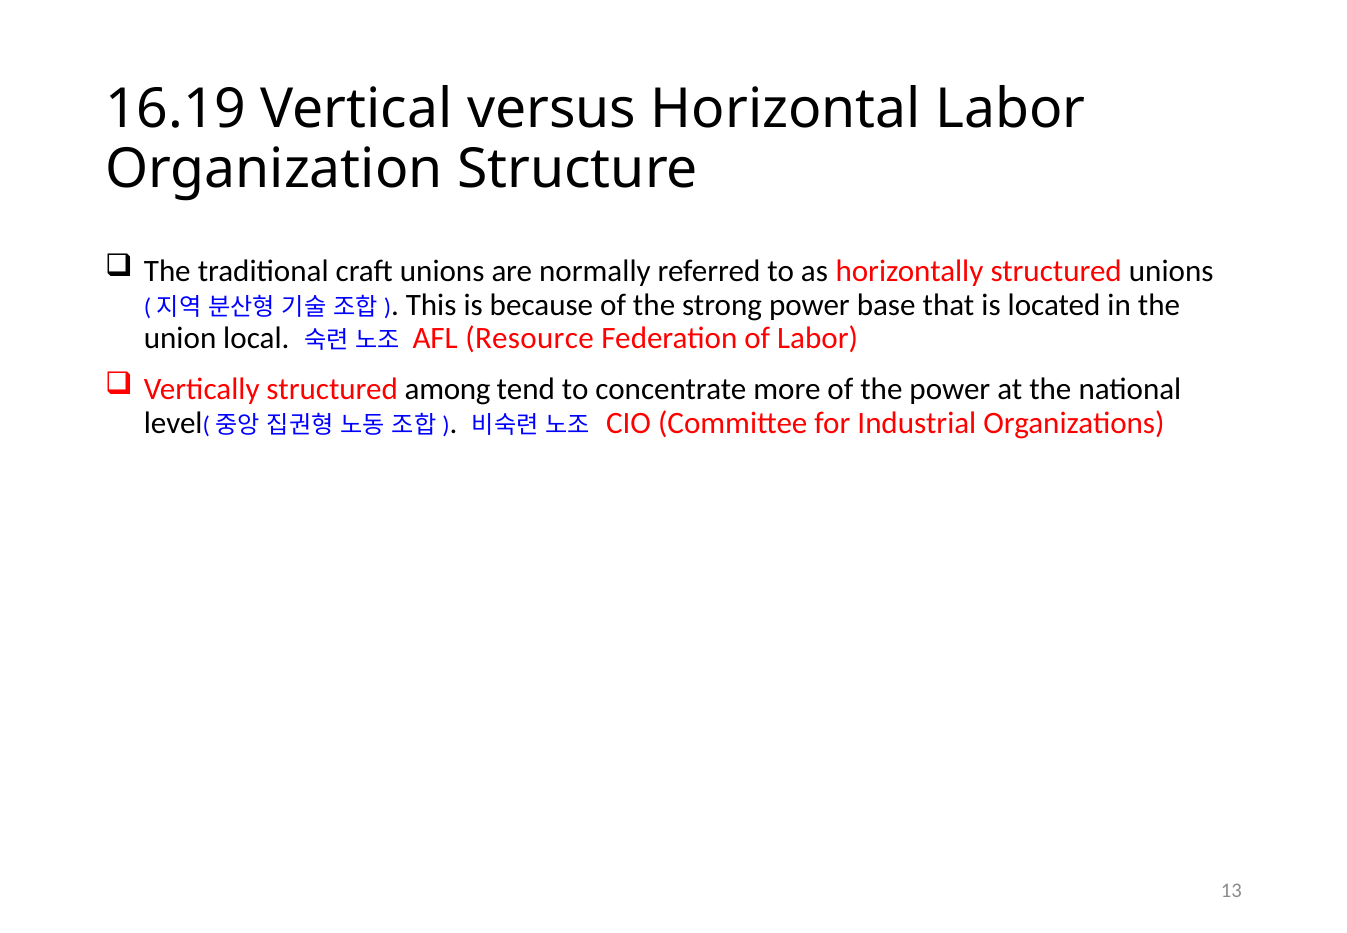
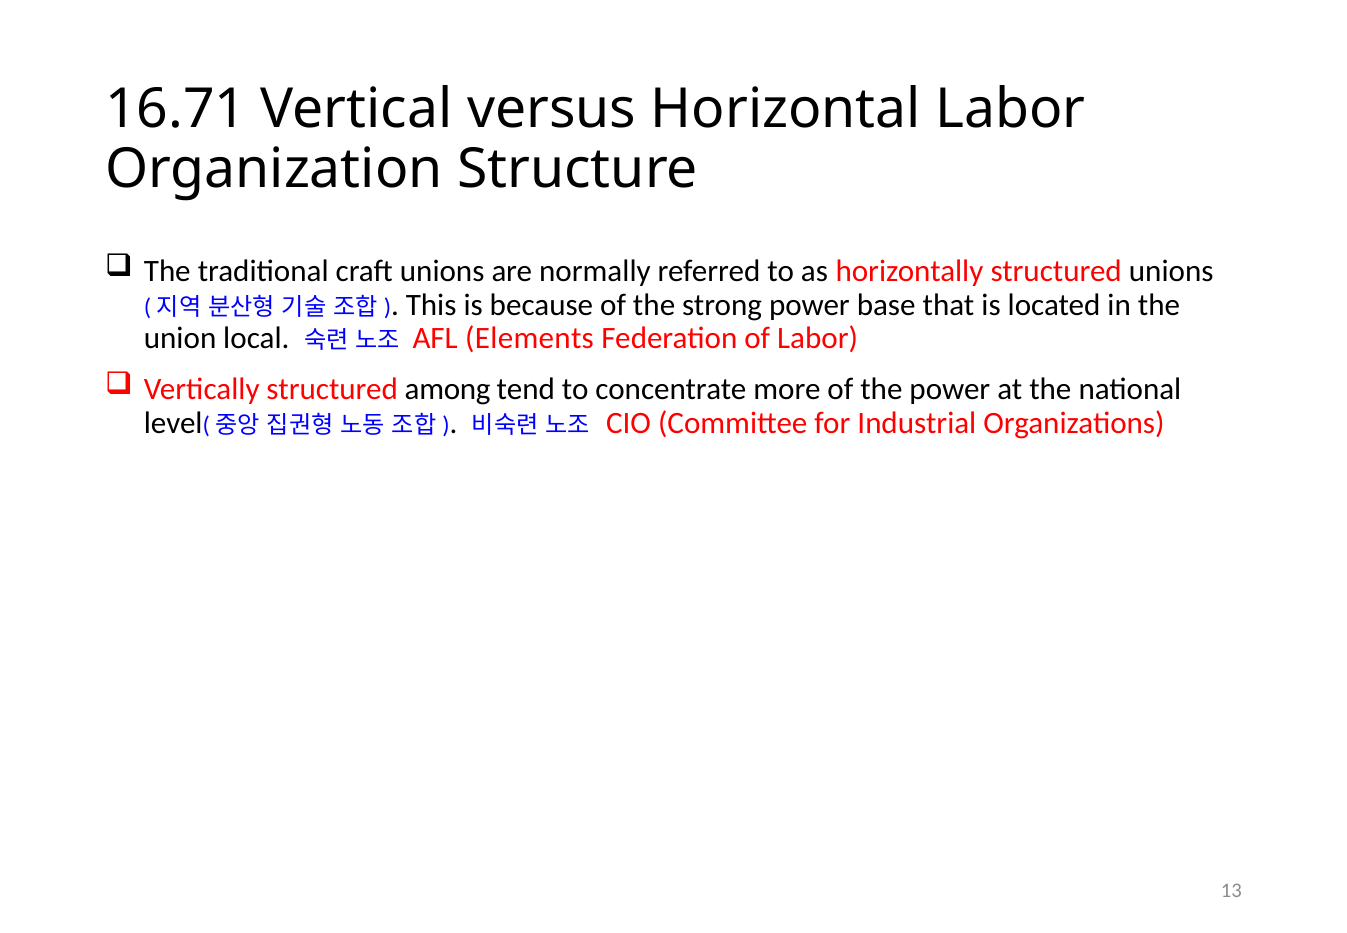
16.19: 16.19 -> 16.71
Resource: Resource -> Elements
